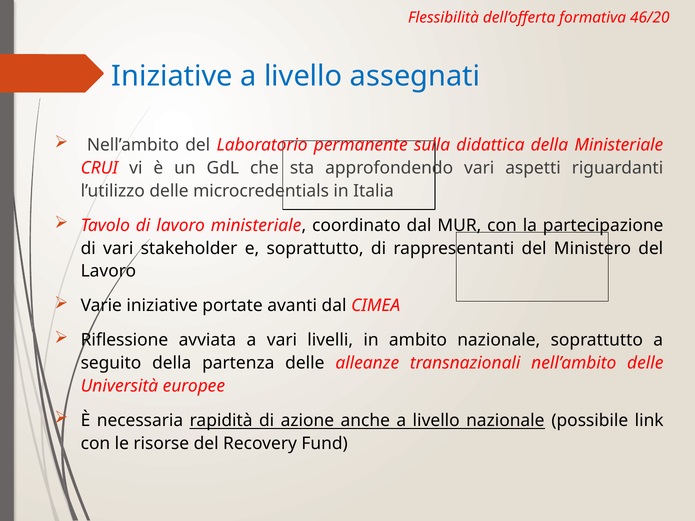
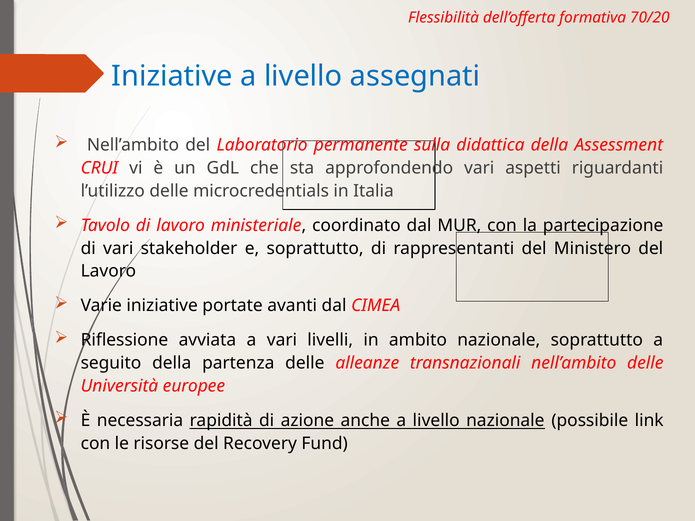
46/20: 46/20 -> 70/20
della Ministeriale: Ministeriale -> Assessment
